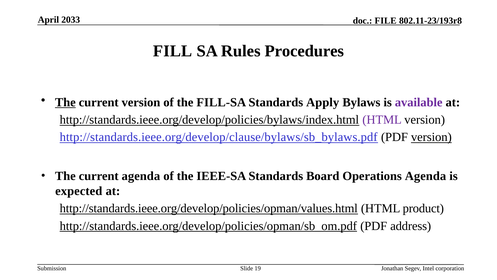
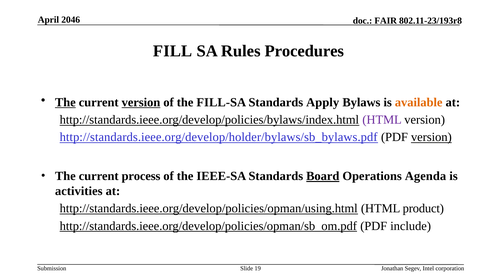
2033: 2033 -> 2046
FILE: FILE -> FAIR
version at (141, 102) underline: none -> present
available colour: purple -> orange
http://standards.ieee.org/develop/clause/bylaws/sb_bylaws.pdf: http://standards.ieee.org/develop/clause/bylaws/sb_bylaws.pdf -> http://standards.ieee.org/develop/holder/bylaws/sb_bylaws.pdf
current agenda: agenda -> process
Board underline: none -> present
expected: expected -> activities
http://standards.ieee.org/develop/policies/opman/values.html: http://standards.ieee.org/develop/policies/opman/values.html -> http://standards.ieee.org/develop/policies/opman/using.html
address: address -> include
